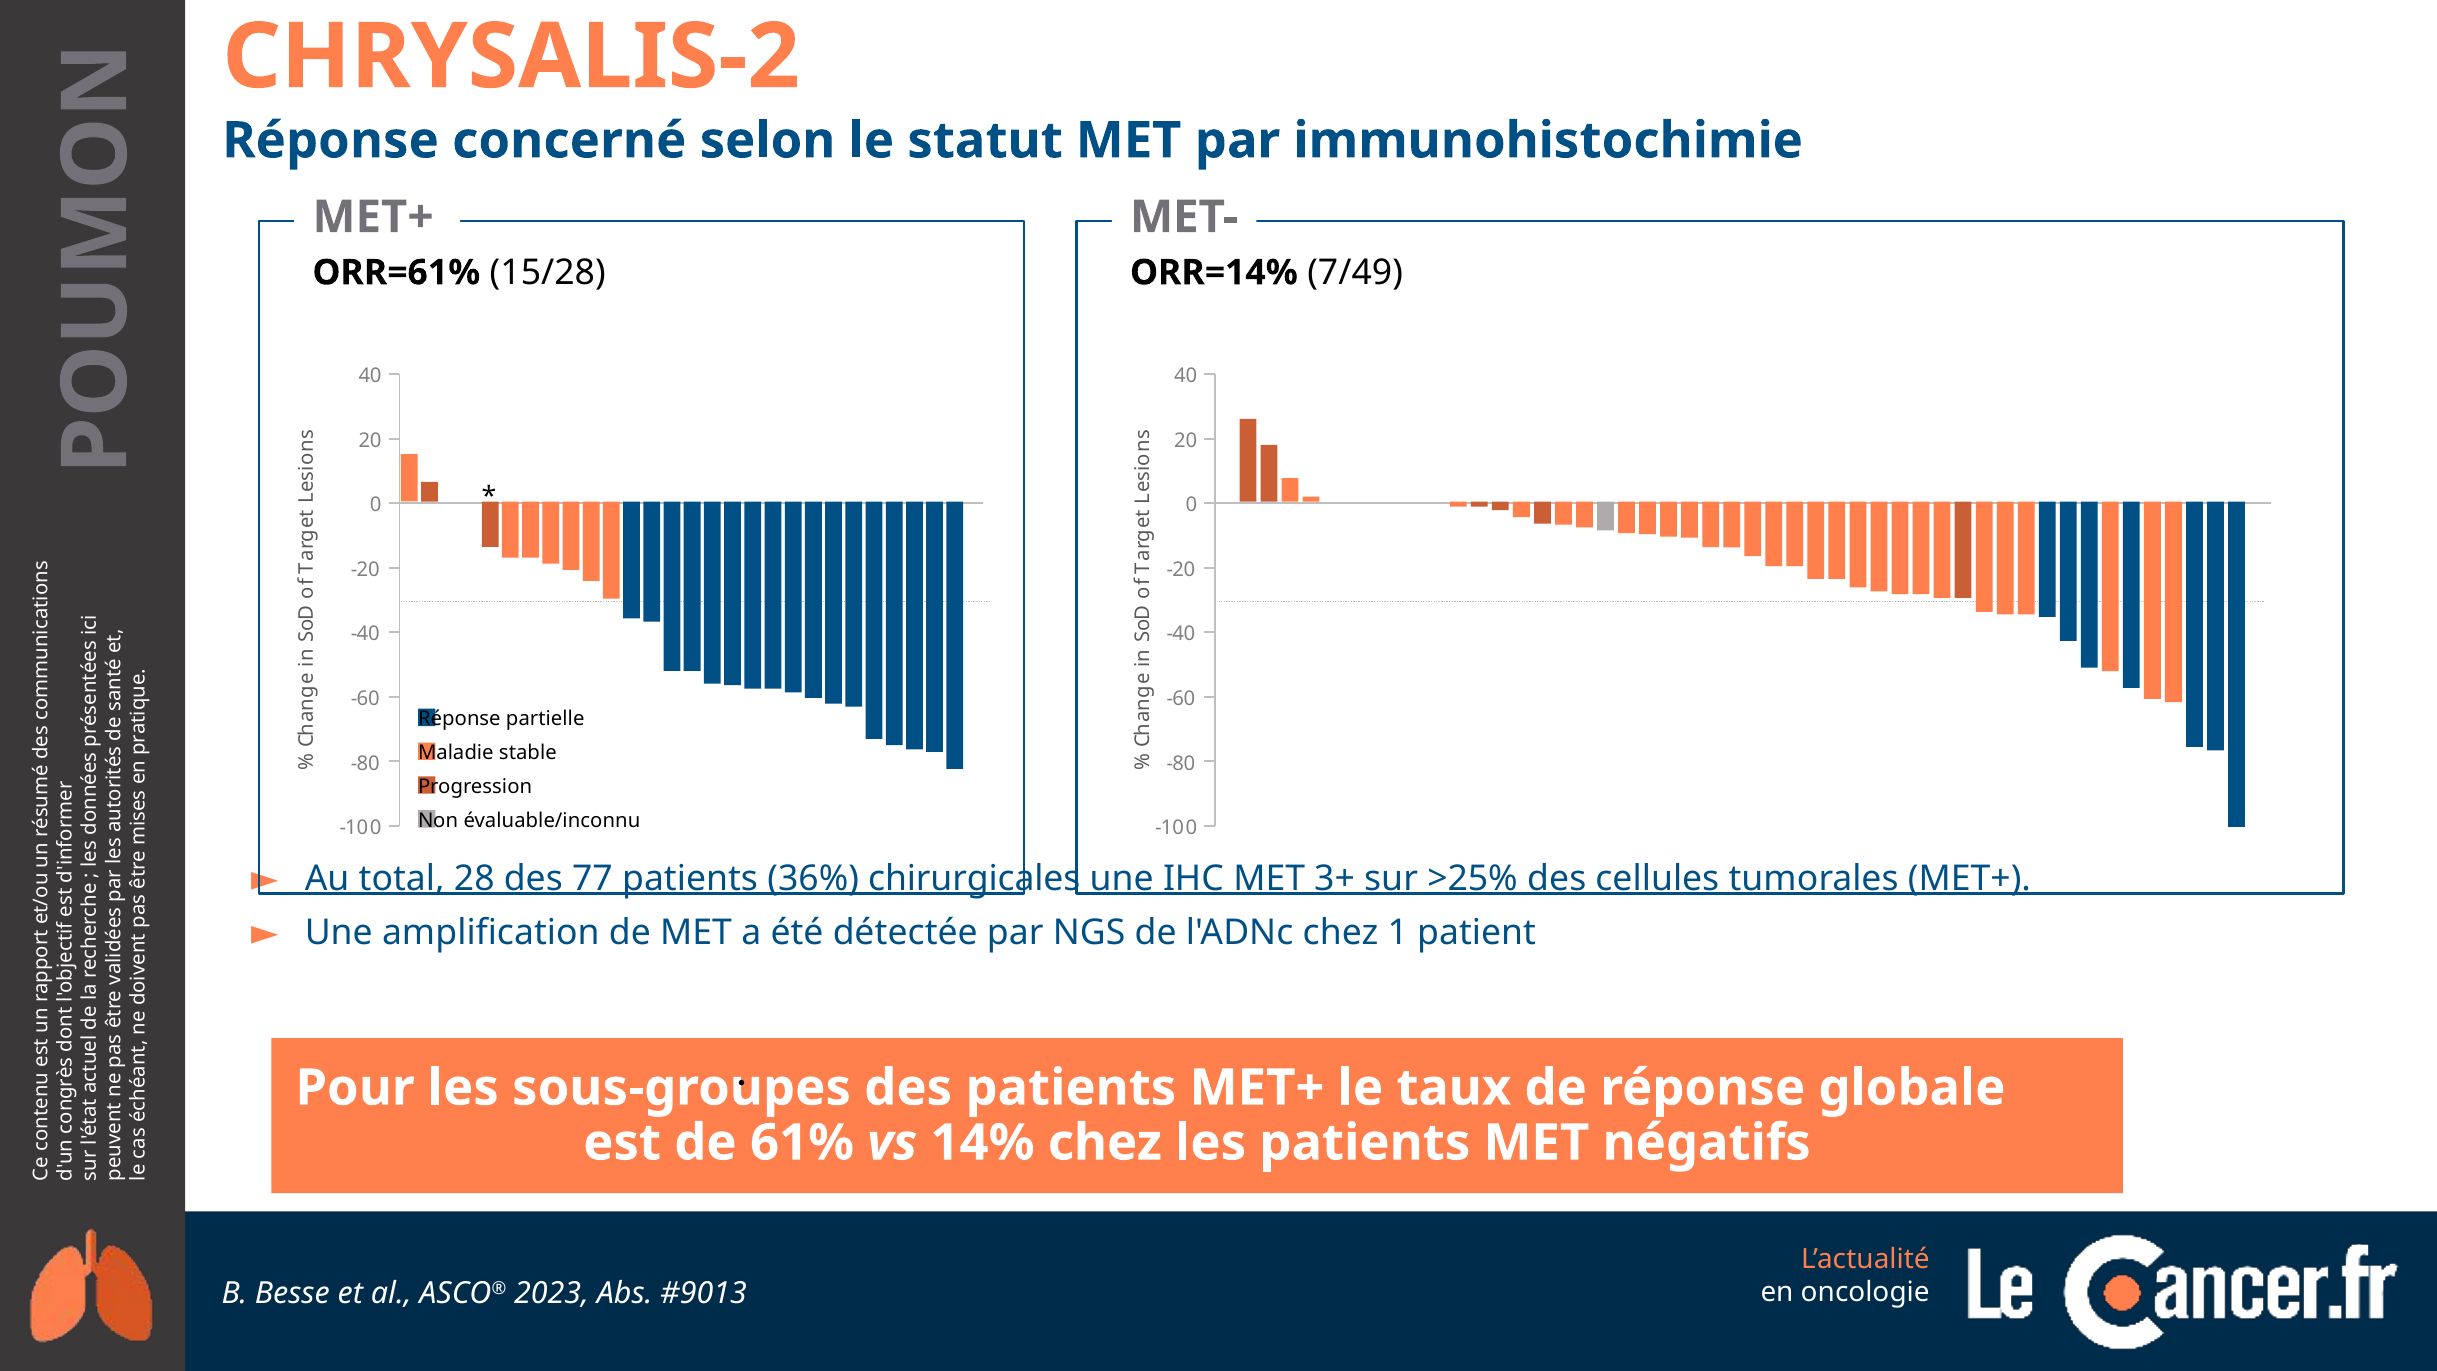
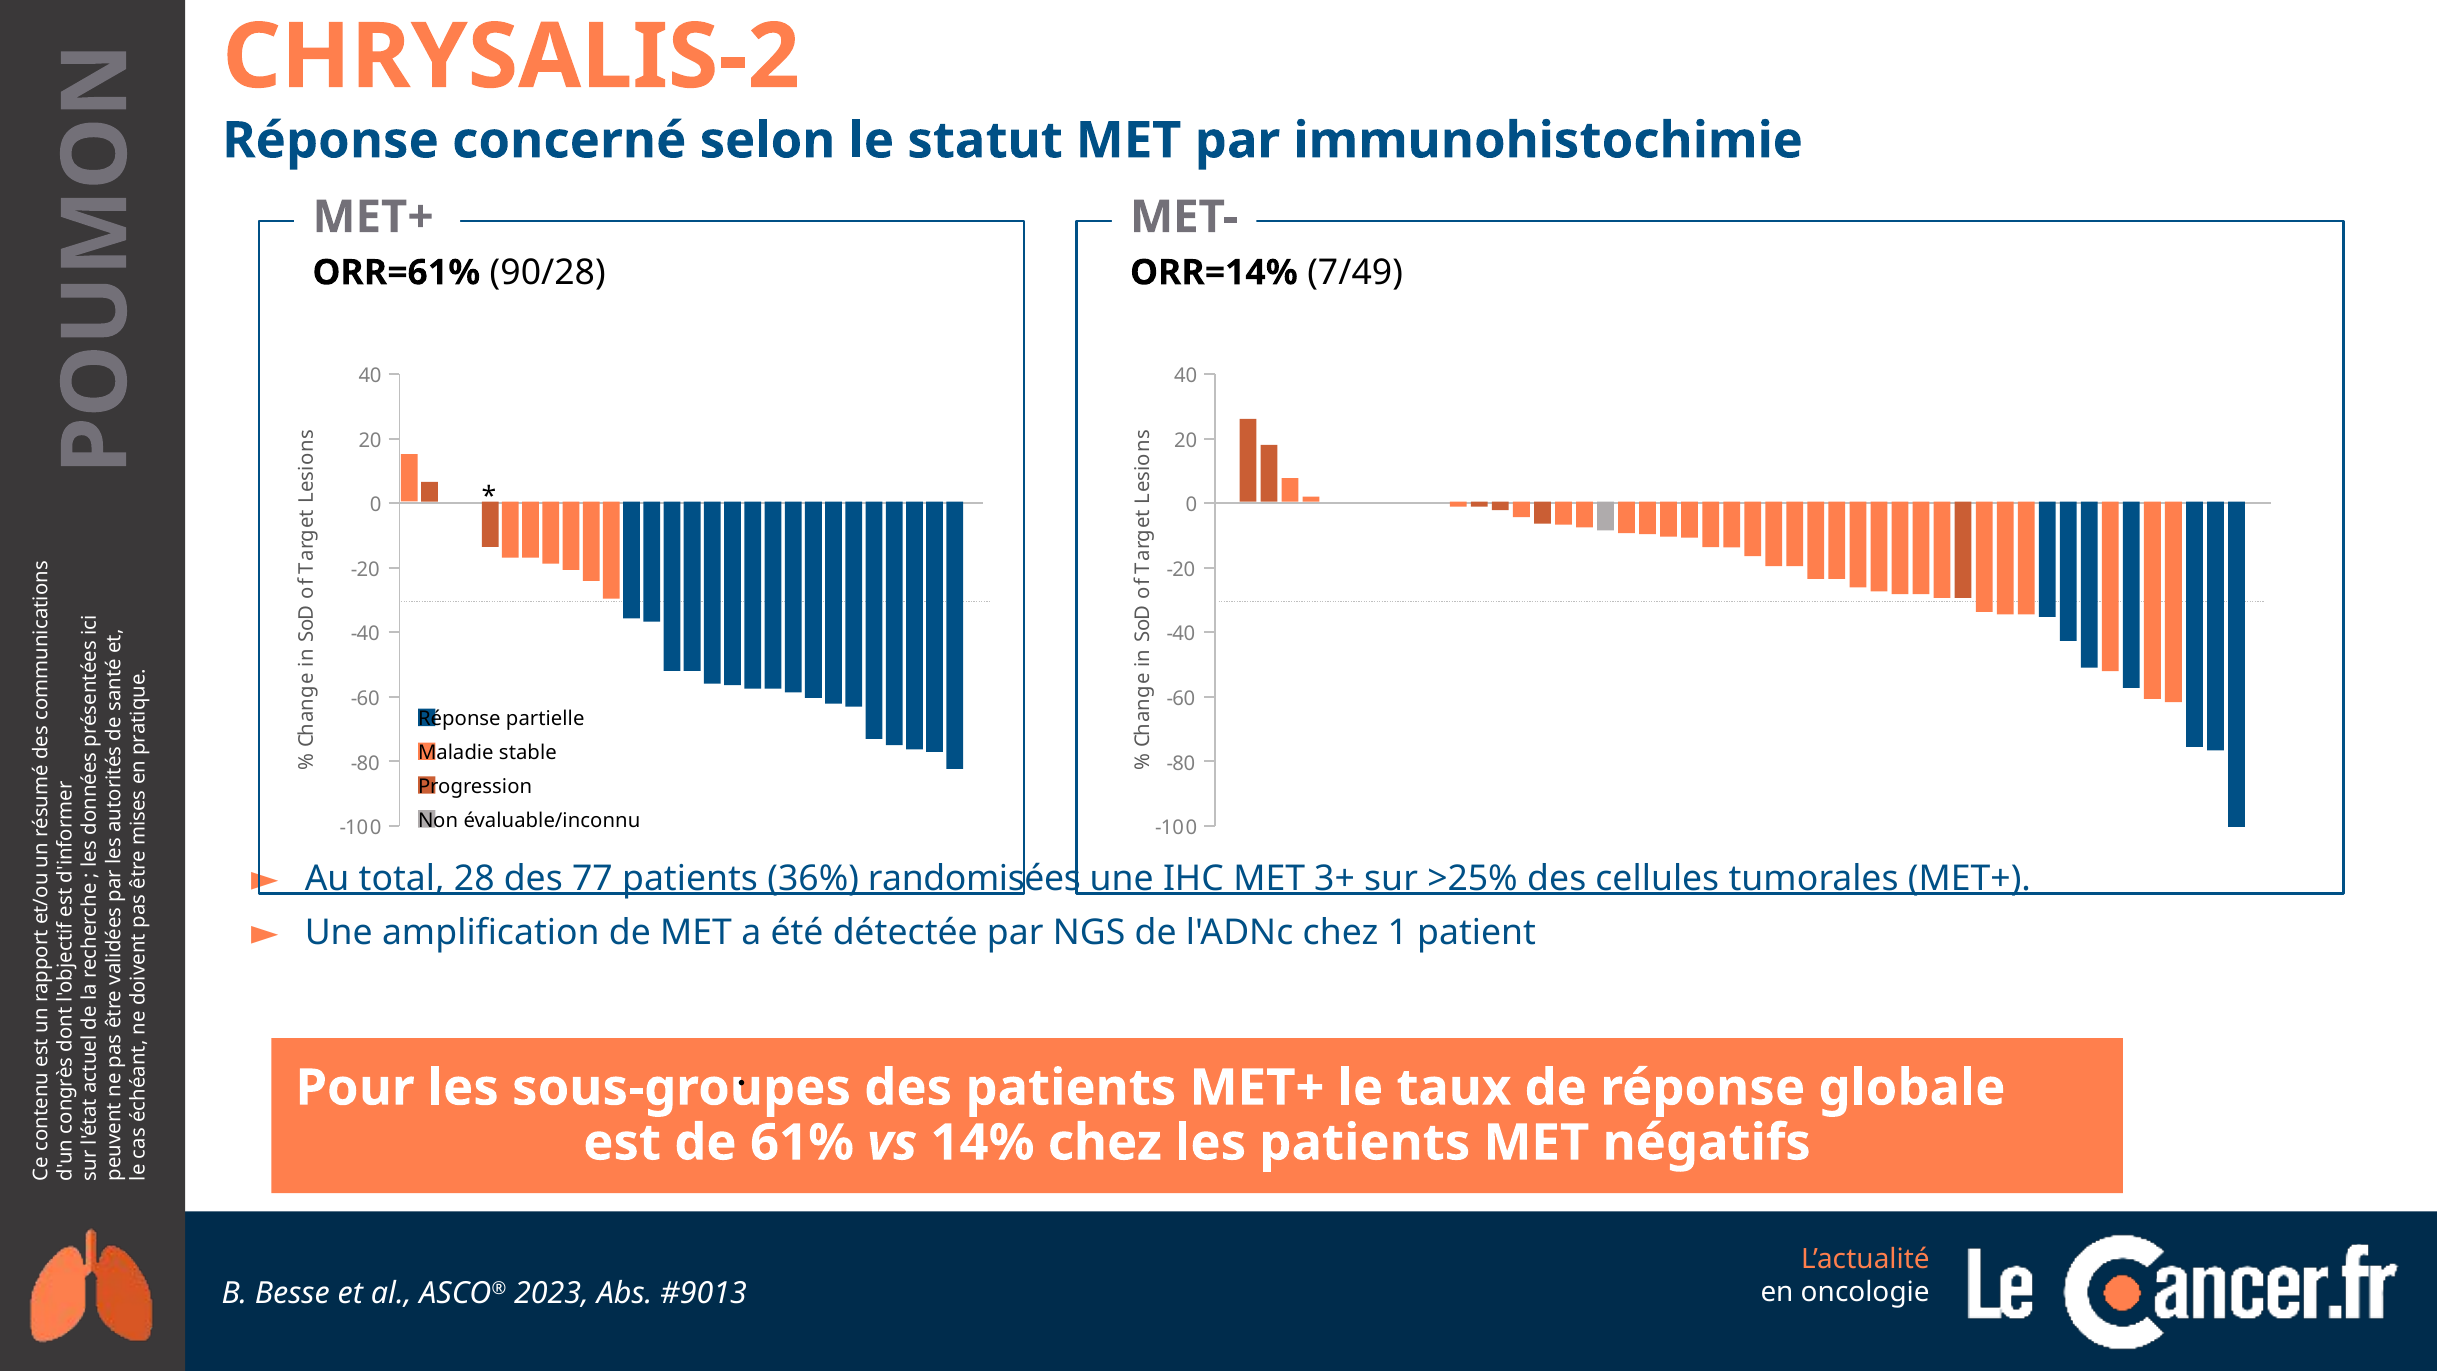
15/28: 15/28 -> 90/28
chirurgicales: chirurgicales -> randomisées
